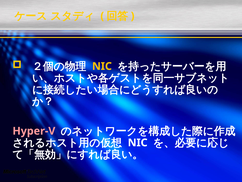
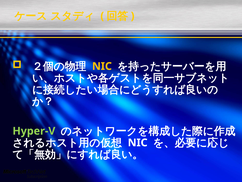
Hyper-V colour: pink -> light green
